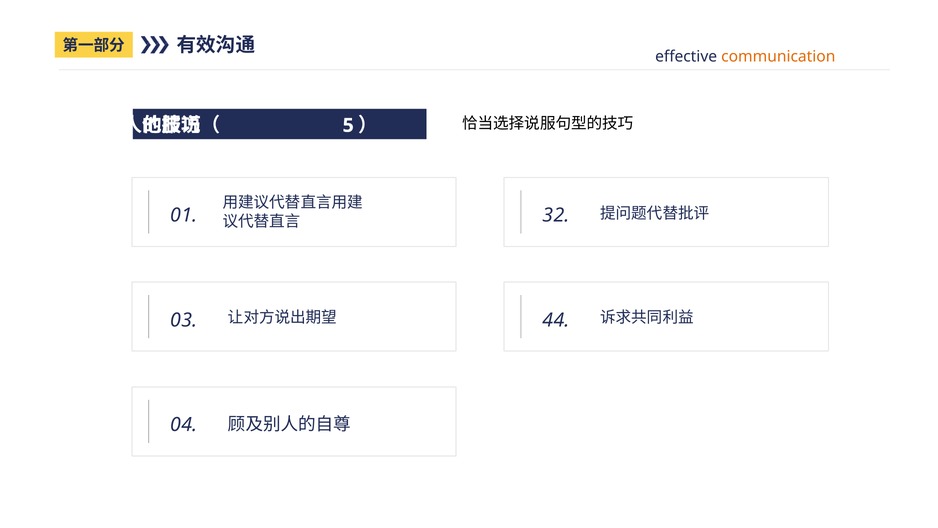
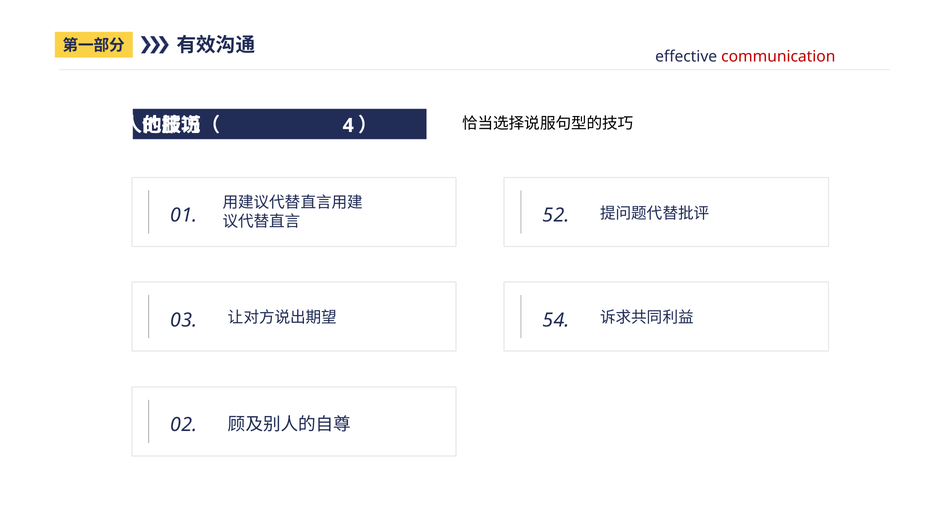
communication colour: orange -> red
5 at (348, 125): 5 -> 4
1 3: 3 -> 5
3 4: 4 -> 5
0 4: 4 -> 2
